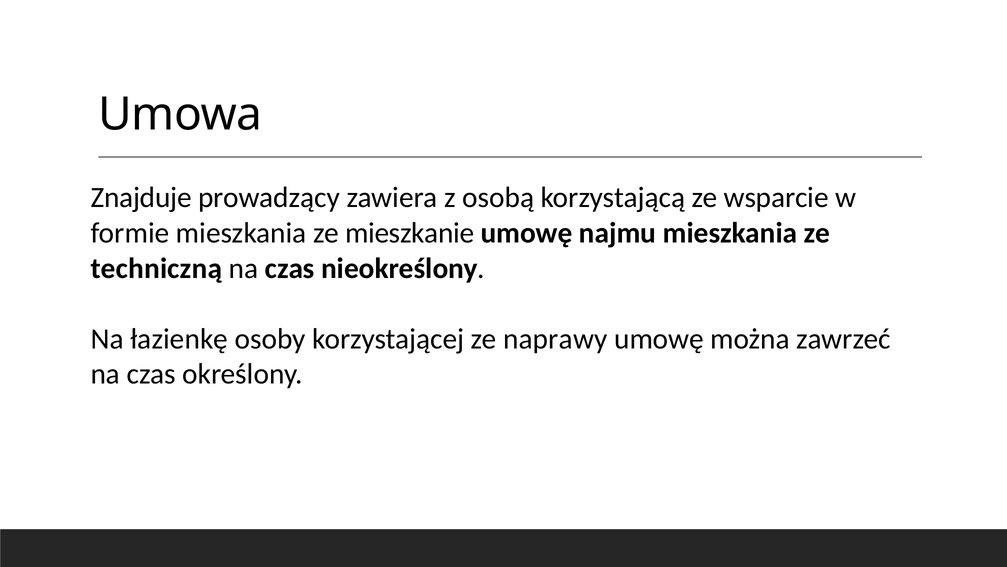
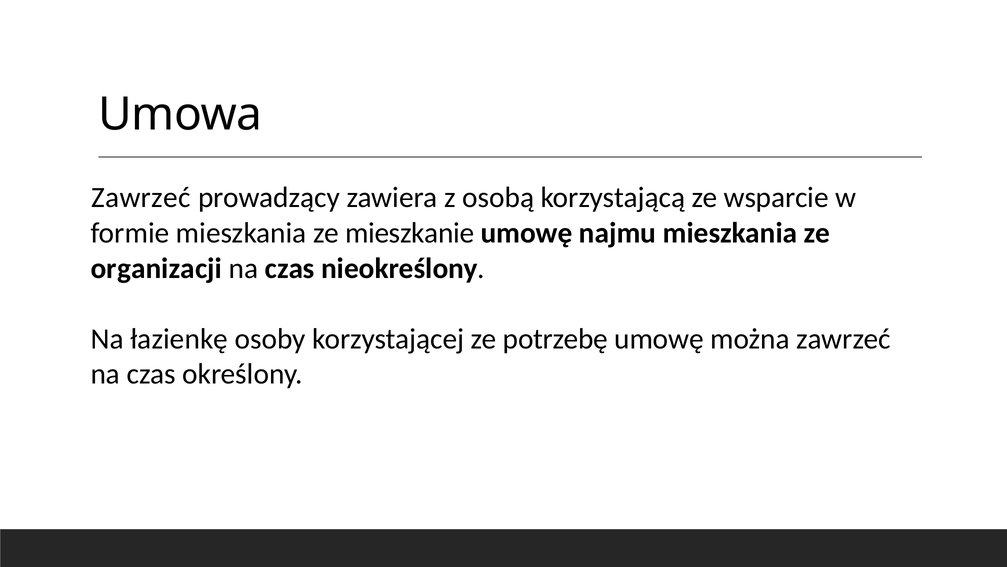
Znajduje at (141, 198): Znajduje -> Zawrzeć
techniczną: techniczną -> organizacji
naprawy: naprawy -> potrzebę
